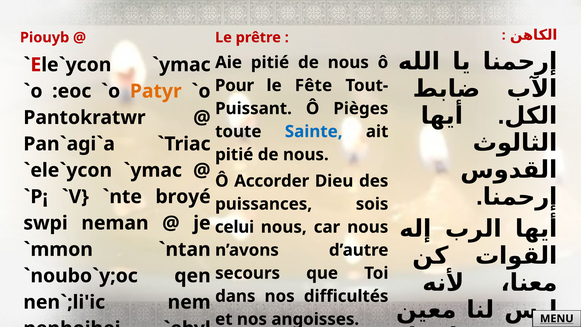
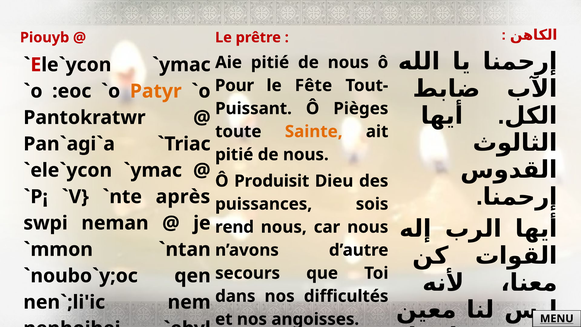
Sainte colour: blue -> orange
Accorder: Accorder -> Produisit
broyé: broyé -> après
celui: celui -> rend
